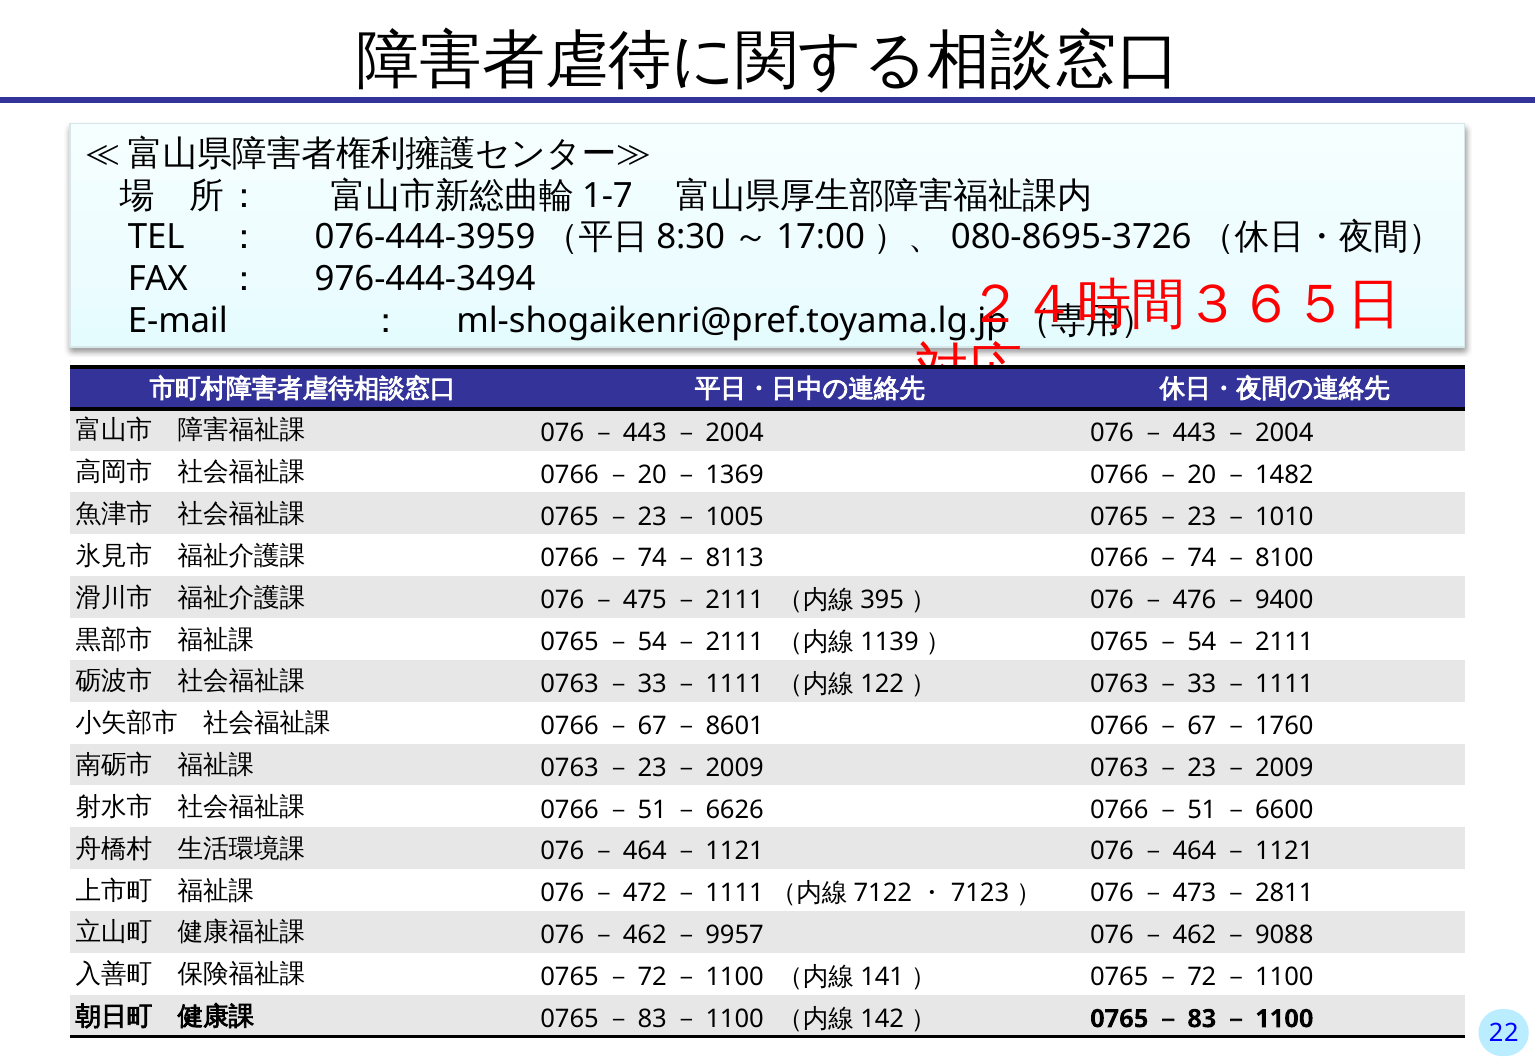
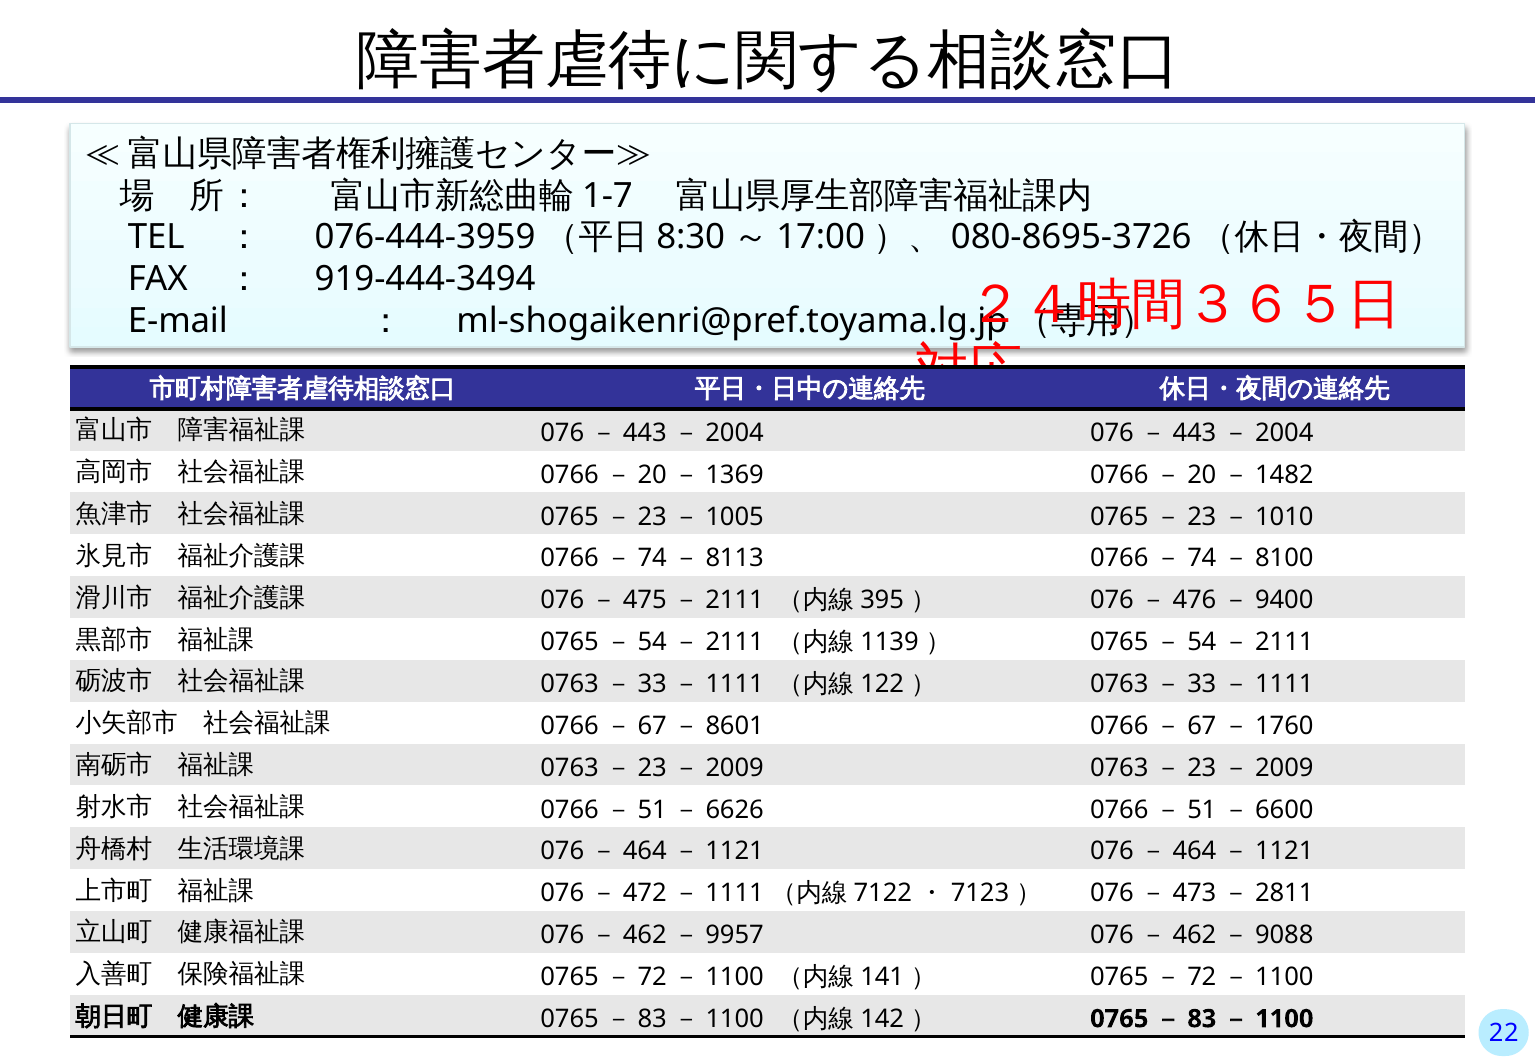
976-444-3494: 976-444-3494 -> 919-444-3494
